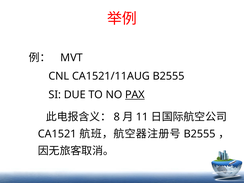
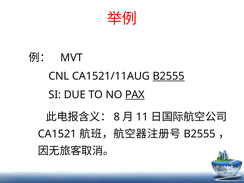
B2555 at (169, 76) underline: none -> present
